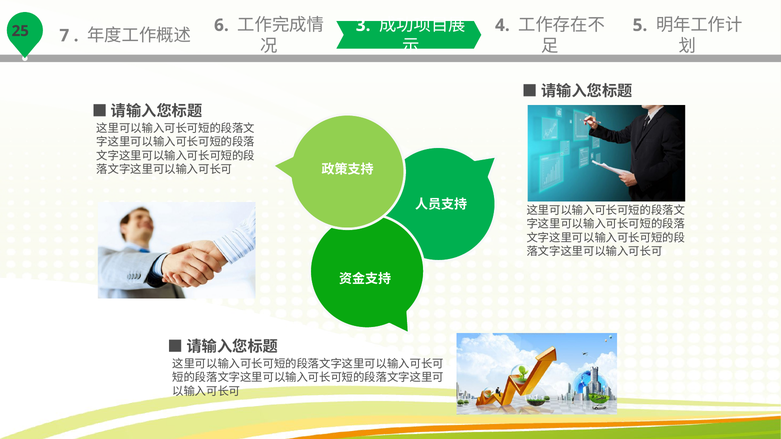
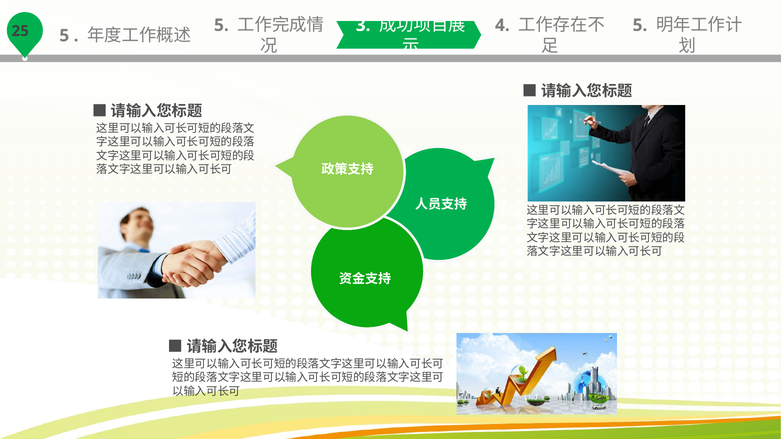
7 at (64, 36): 7 -> 5
6 at (221, 25): 6 -> 5
